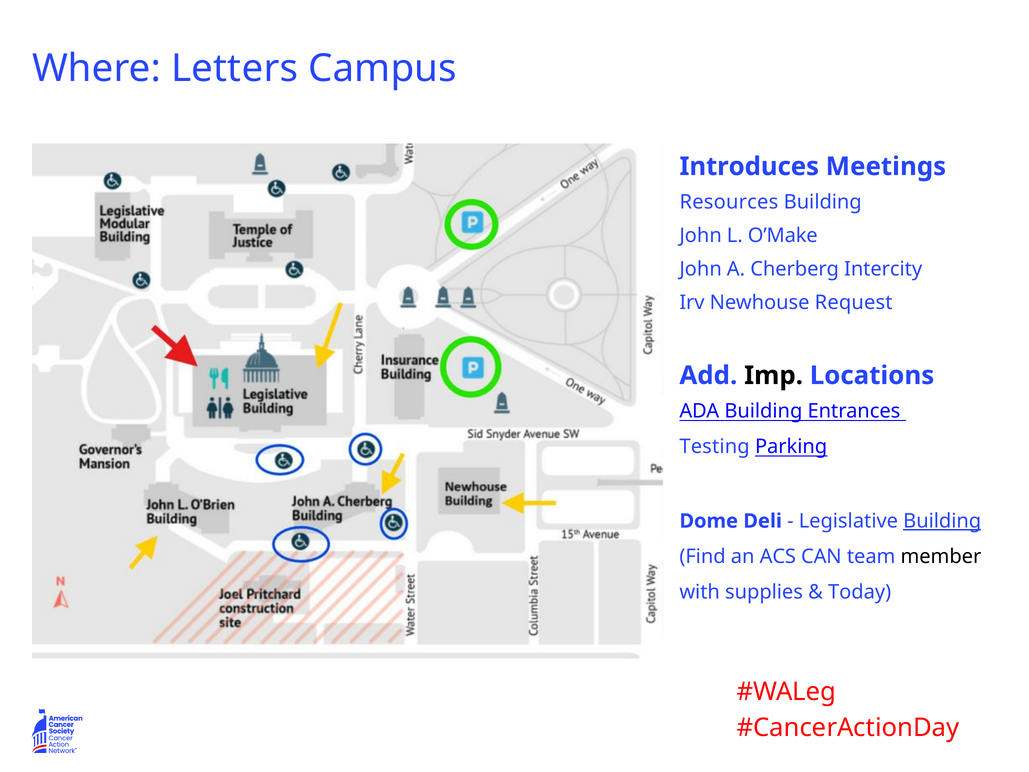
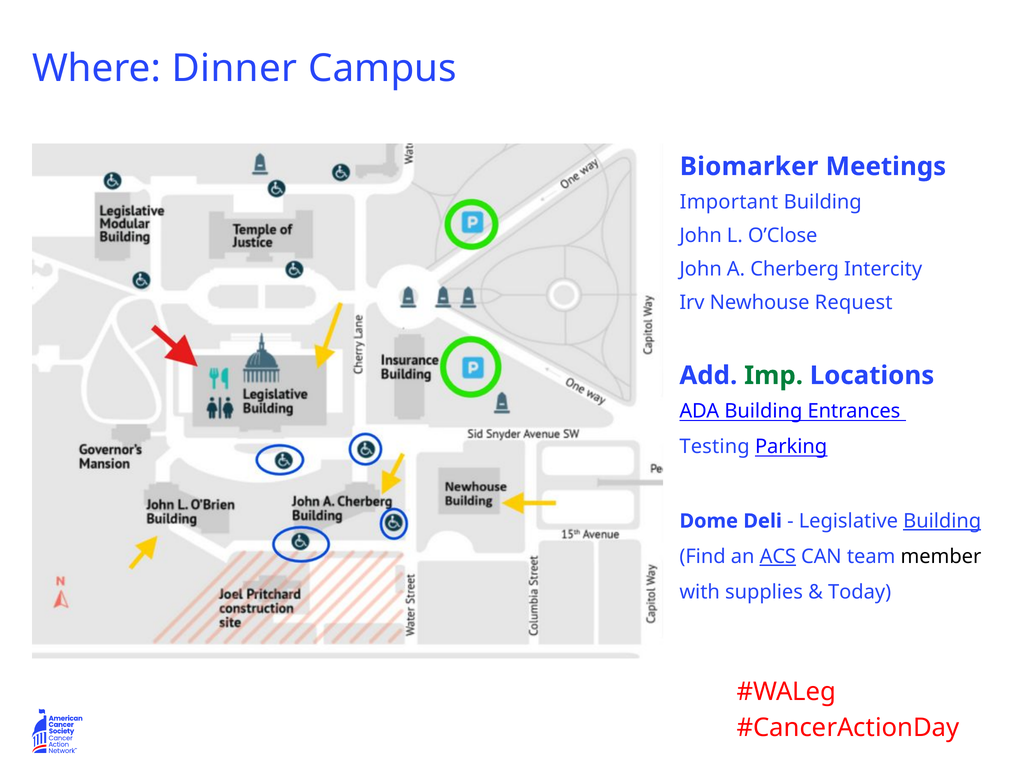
Letters: Letters -> Dinner
Introduces: Introduces -> Biomarker
Resources: Resources -> Important
O’Make: O’Make -> O’Close
Imp colour: black -> green
ACS underline: none -> present
